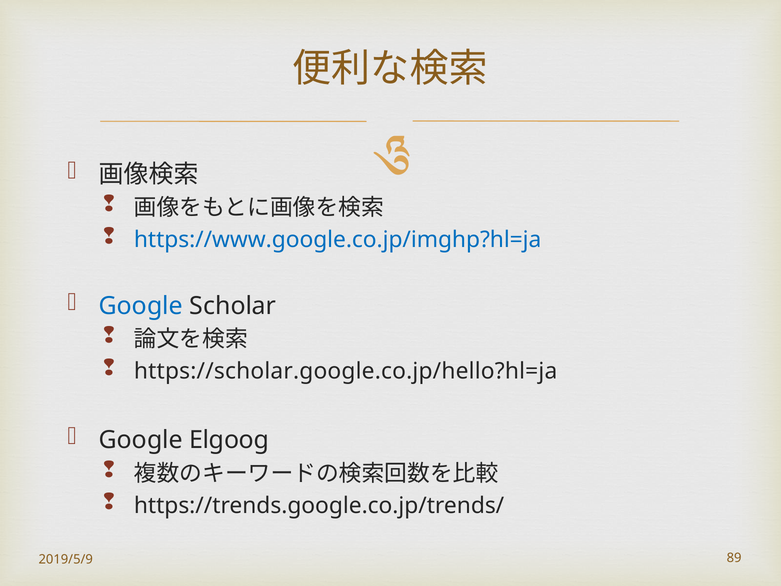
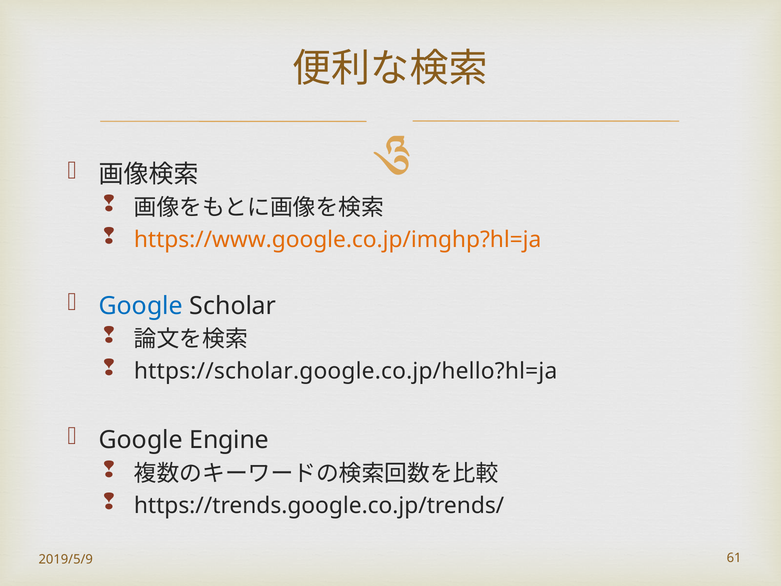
https://www.google.co.jp/imghp?hl=ja colour: blue -> orange
Elgoog: Elgoog -> Engine
89: 89 -> 61
